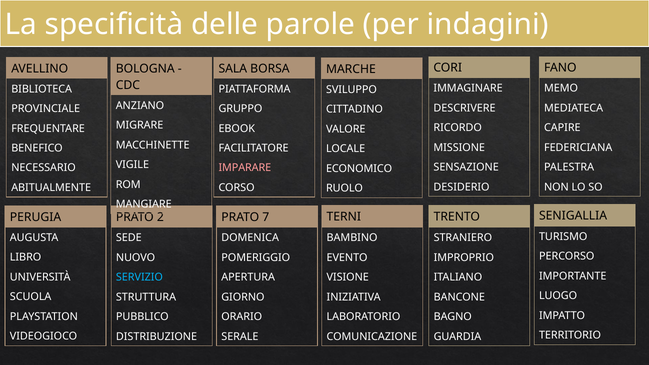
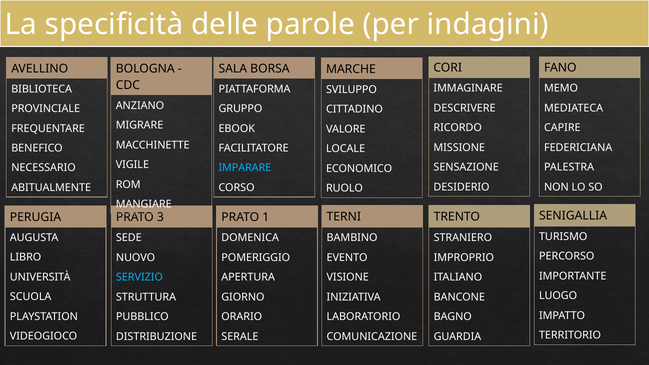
IMPARARE colour: pink -> light blue
2: 2 -> 3
7: 7 -> 1
